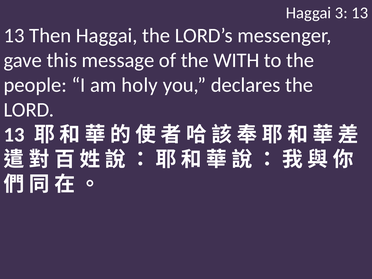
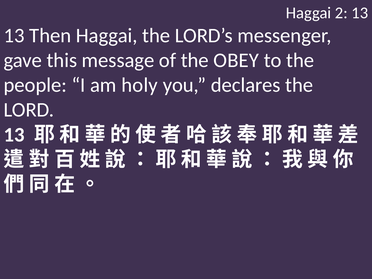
3: 3 -> 2
WITH: WITH -> OBEY
